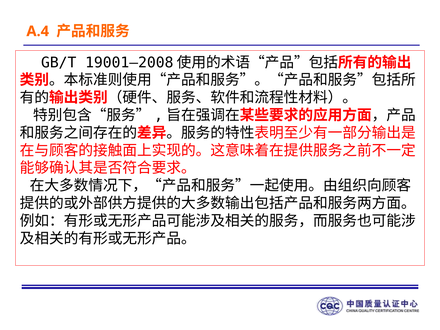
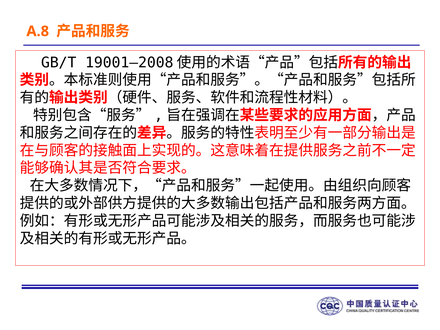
A.4: A.4 -> A.8
